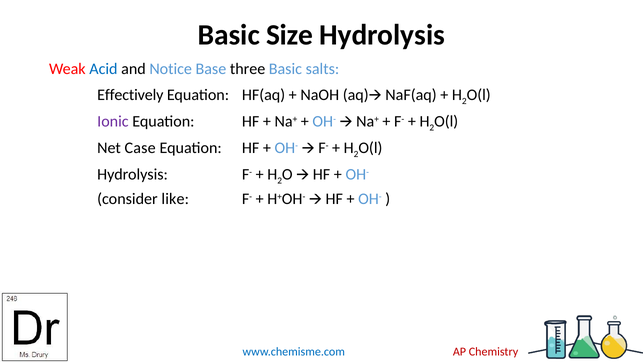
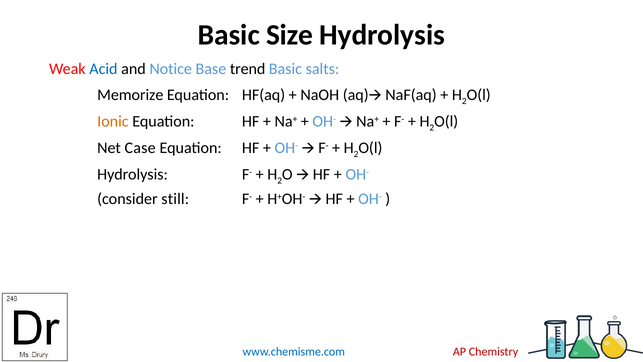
three: three -> trend
Effectively: Effectively -> Memorize
Ionic colour: purple -> orange
like: like -> still
